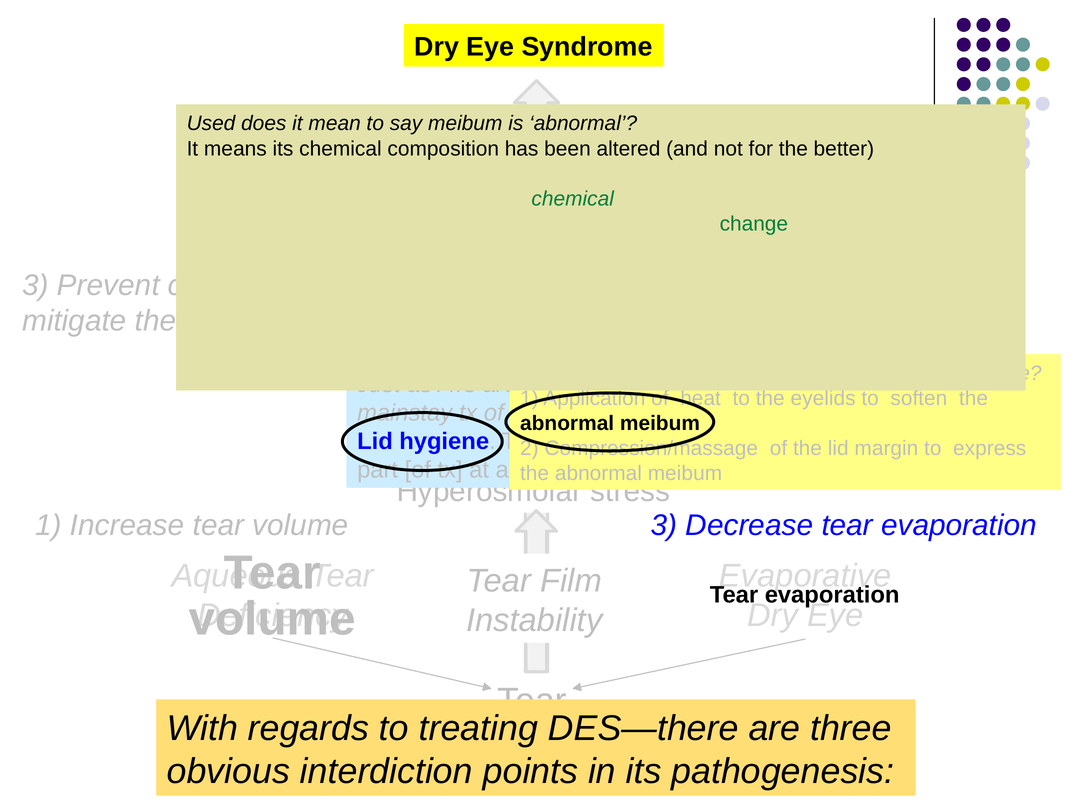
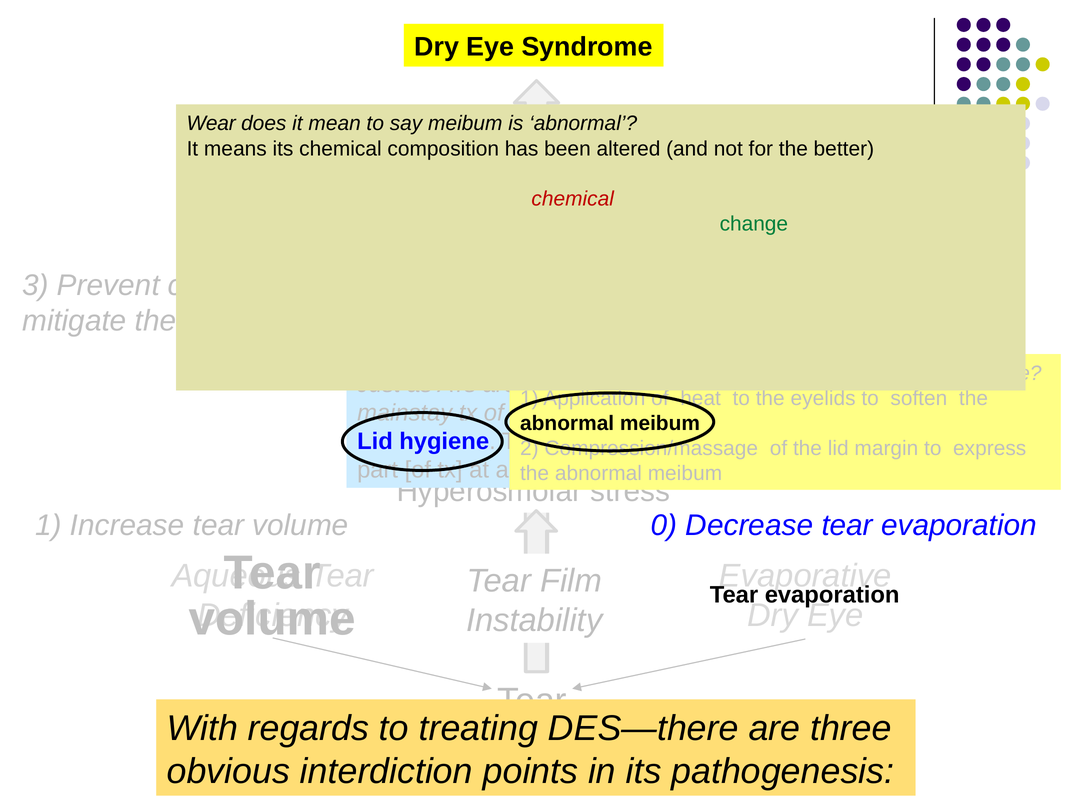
Used: Used -> Wear
chemical at (573, 199) colour: green -> red
volume 3: 3 -> 0
